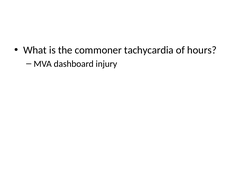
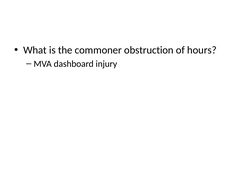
tachycardia: tachycardia -> obstruction
